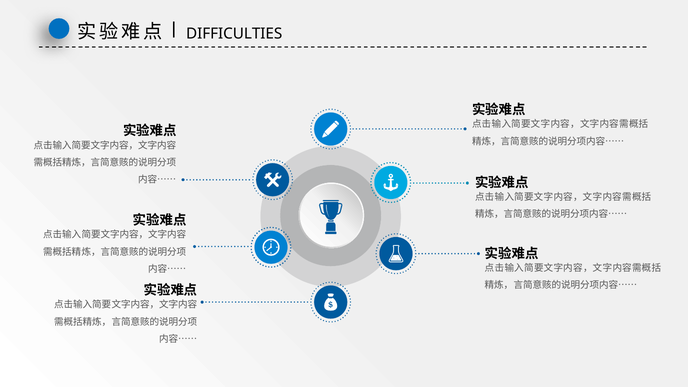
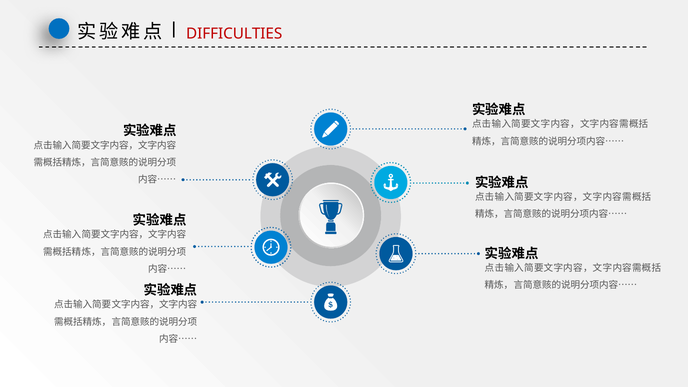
DIFFICULTIES colour: black -> red
